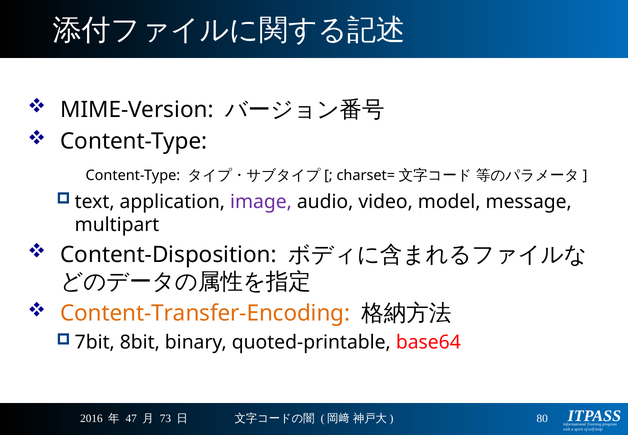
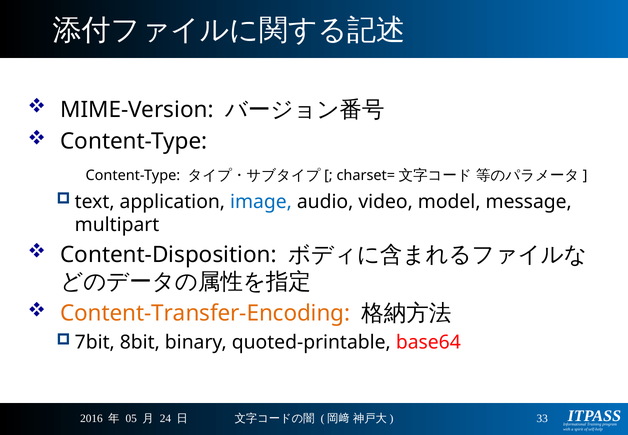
image colour: purple -> blue
80: 80 -> 33
47: 47 -> 05
73: 73 -> 24
